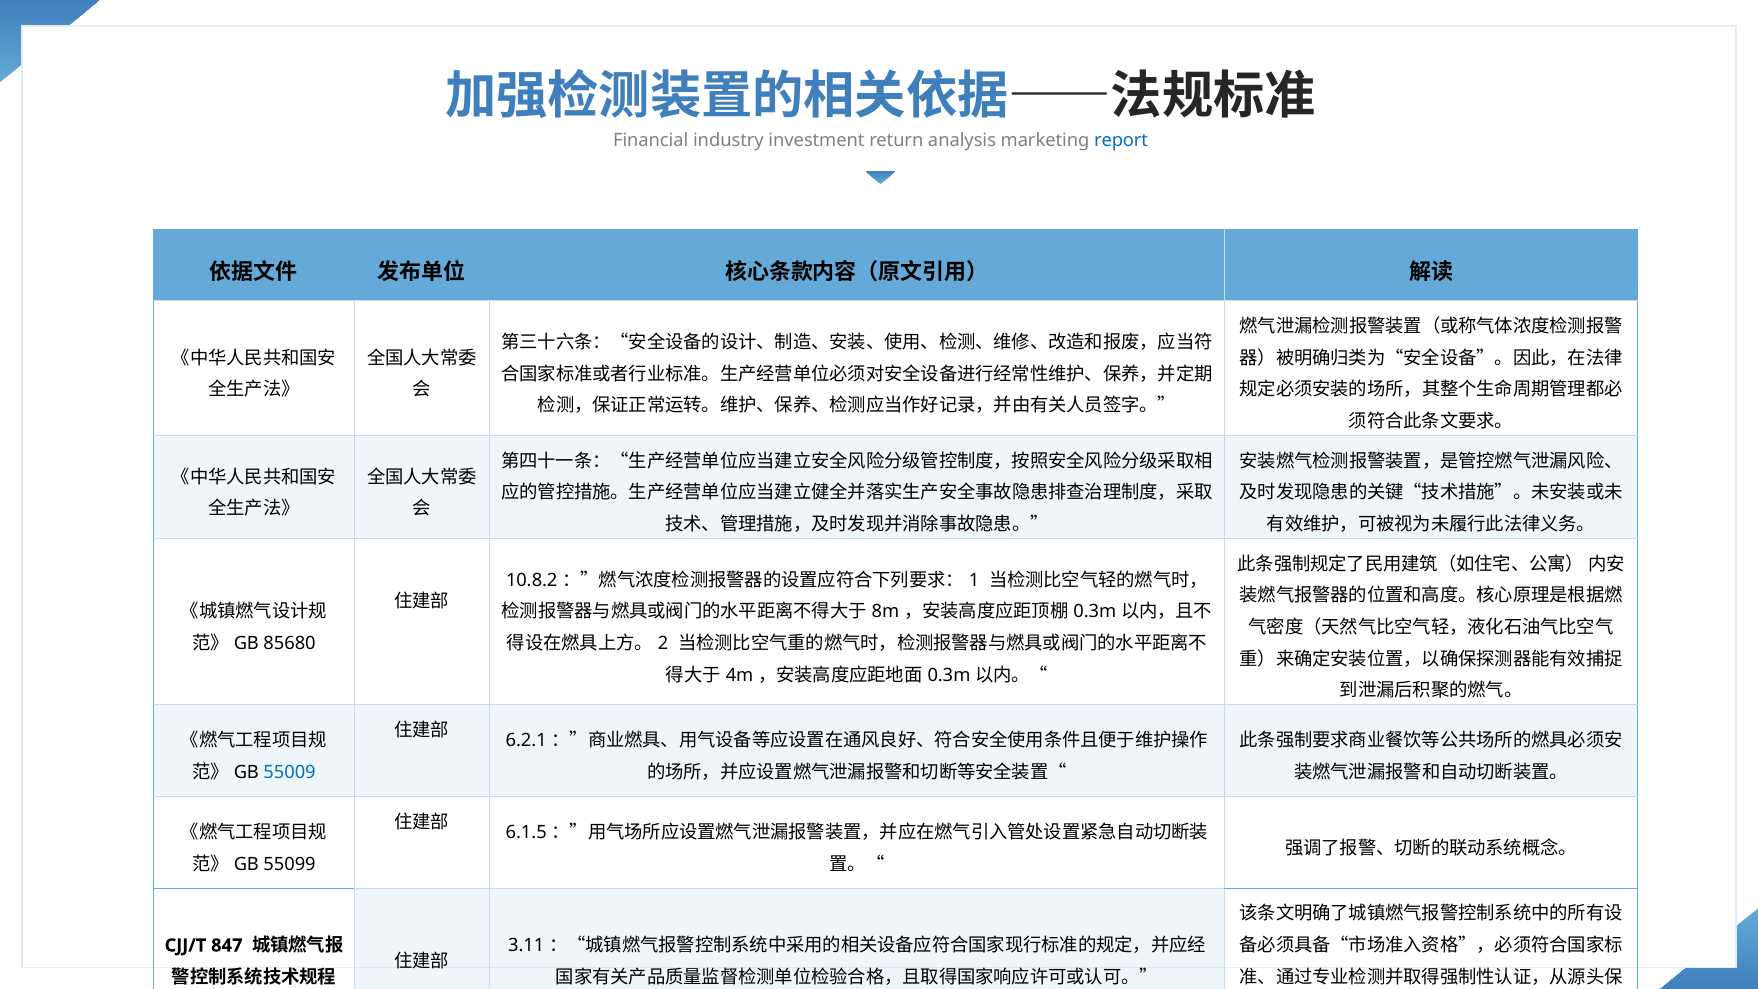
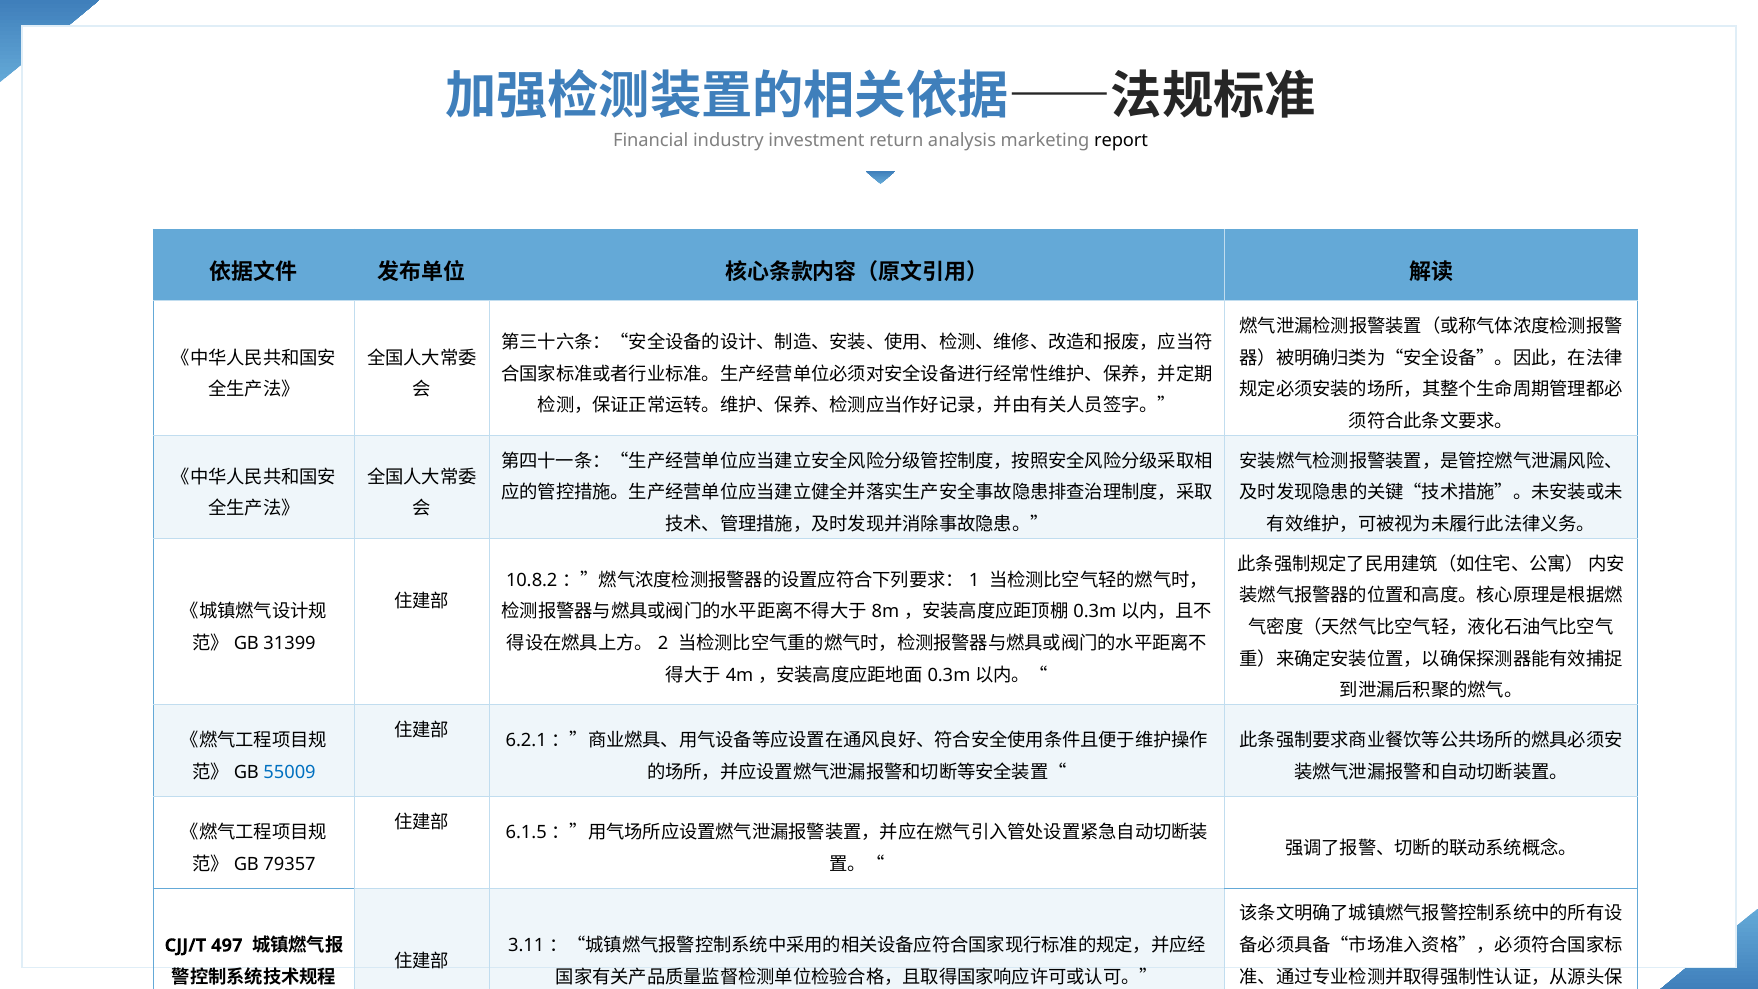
report colour: blue -> black
85680: 85680 -> 31399
55099: 55099 -> 79357
847: 847 -> 497
